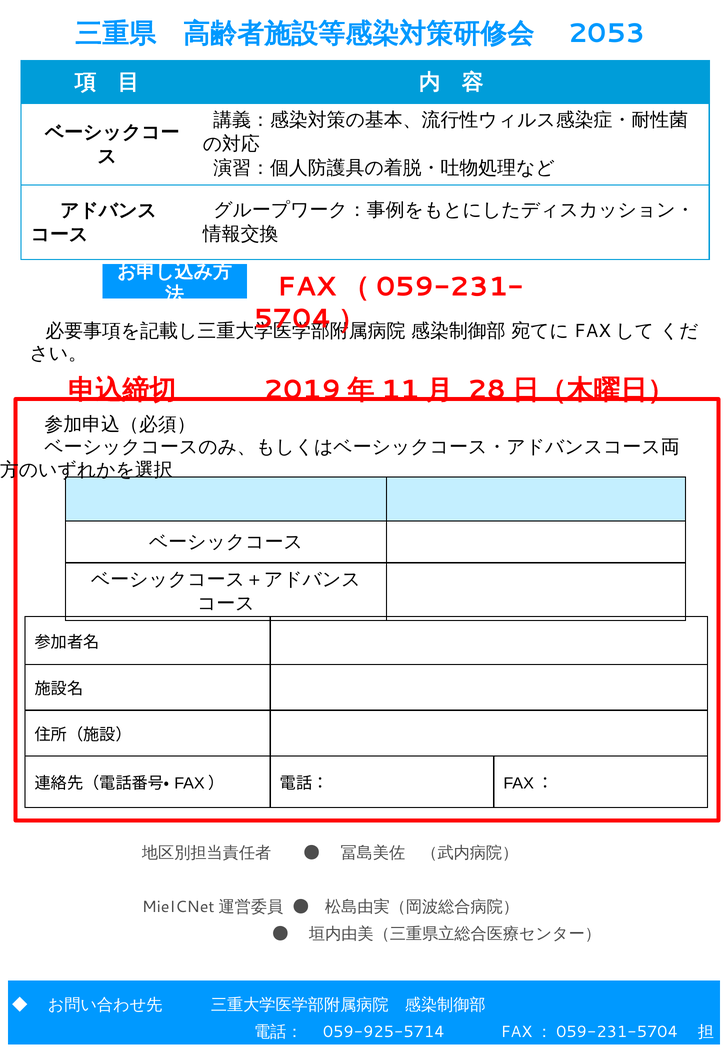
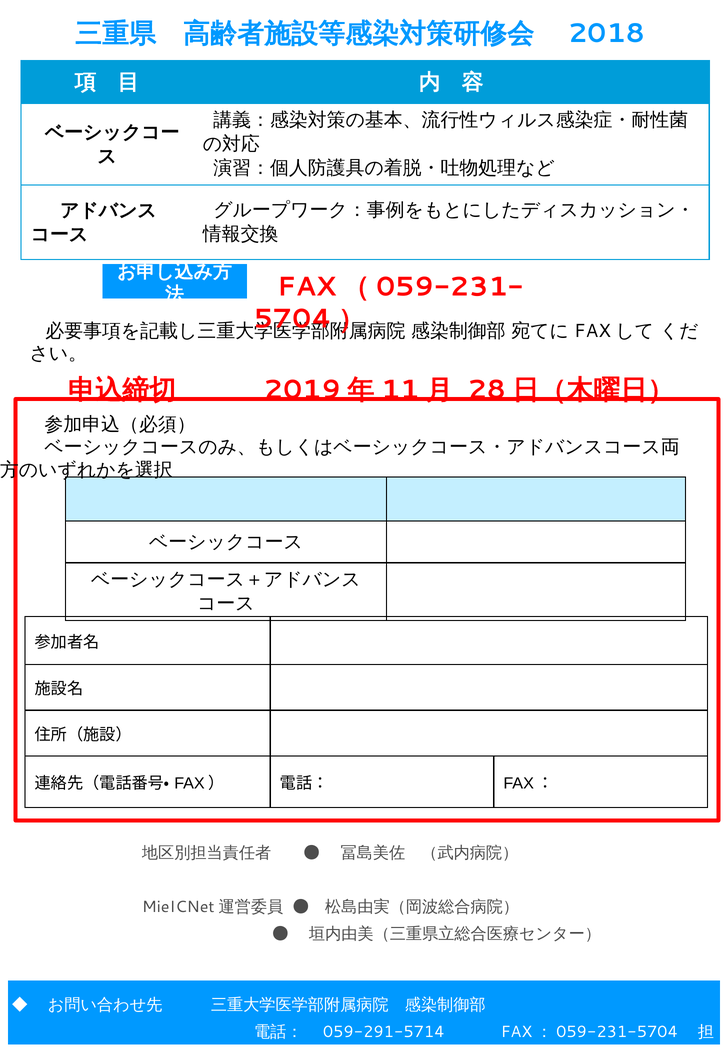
2053: 2053 -> 2018
059-925-5714: 059-925-5714 -> 059-291-5714
